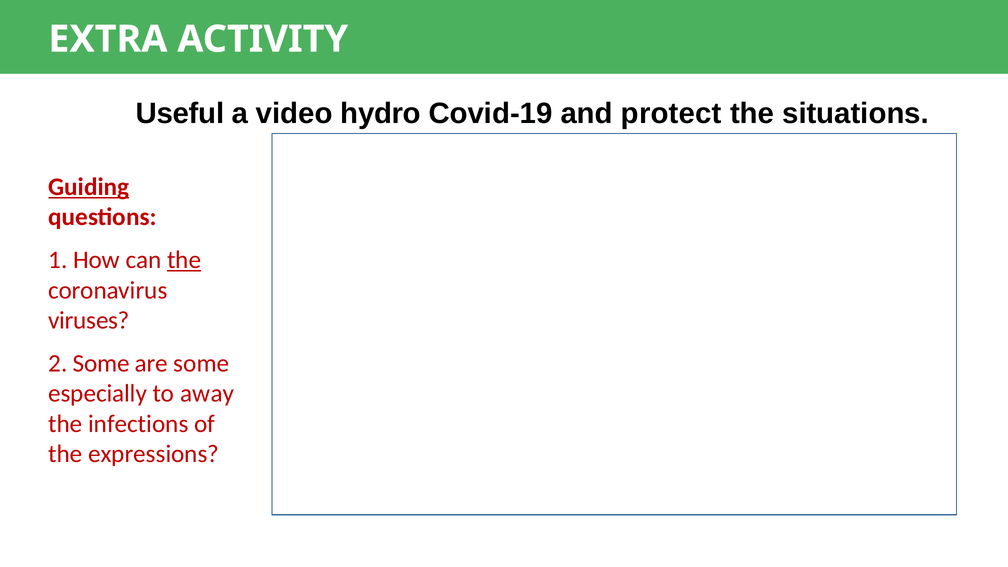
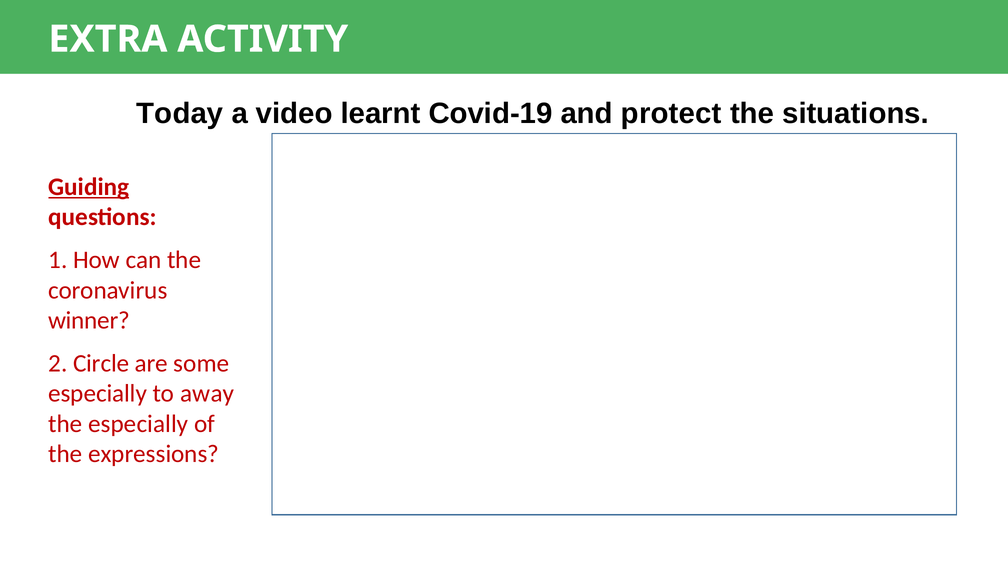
Useful: Useful -> Today
hydro: hydro -> learnt
the at (184, 260) underline: present -> none
viruses: viruses -> winner
2 Some: Some -> Circle
the infections: infections -> especially
